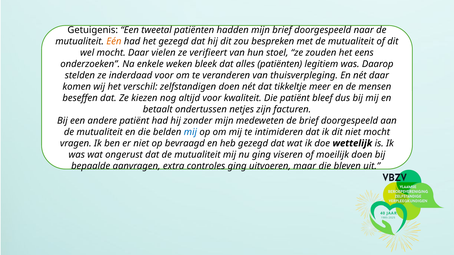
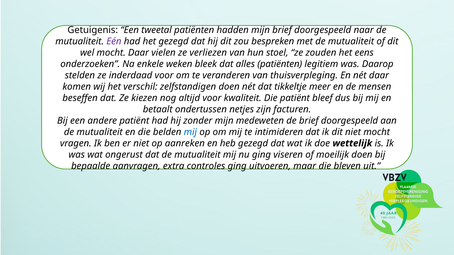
Eén colour: orange -> purple
verifieert: verifieert -> verliezen
bevraagd: bevraagd -> aanreken
